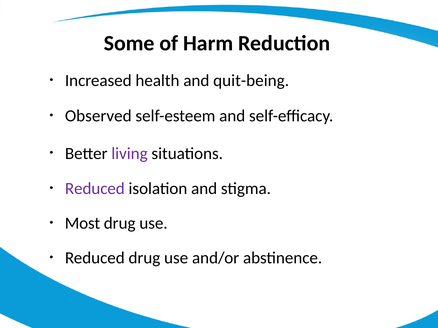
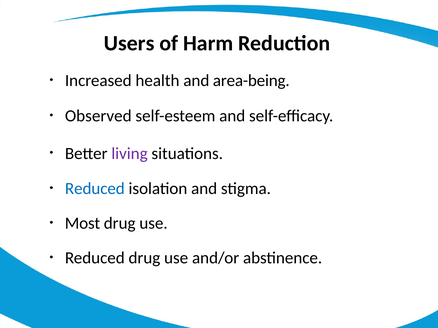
Some: Some -> Users
quit-being: quit-being -> area-being
Reduced at (95, 189) colour: purple -> blue
